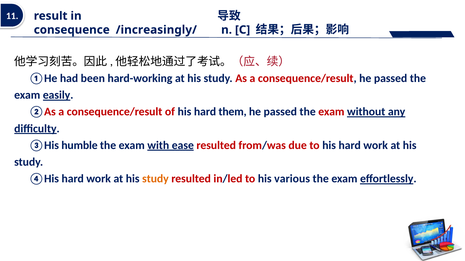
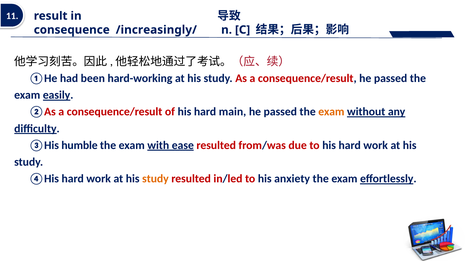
them: them -> main
exam at (331, 112) colour: red -> orange
various: various -> anxiety
